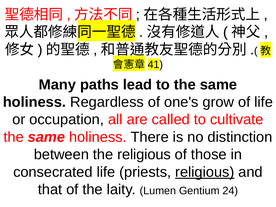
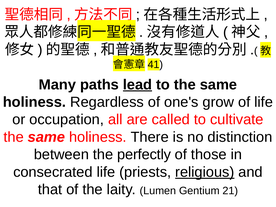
lead underline: none -> present
the religious: religious -> perfectly
24: 24 -> 21
